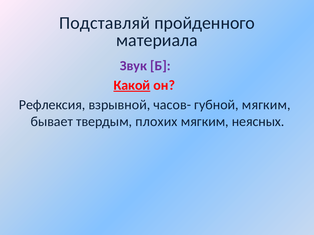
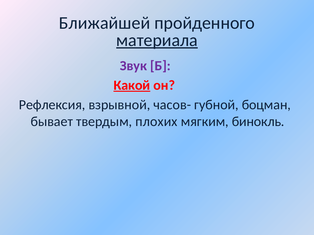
Подставляй: Подставляй -> Ближайшей
материала underline: none -> present
губной мягким: мягким -> боцман
неясных: неясных -> бинокль
